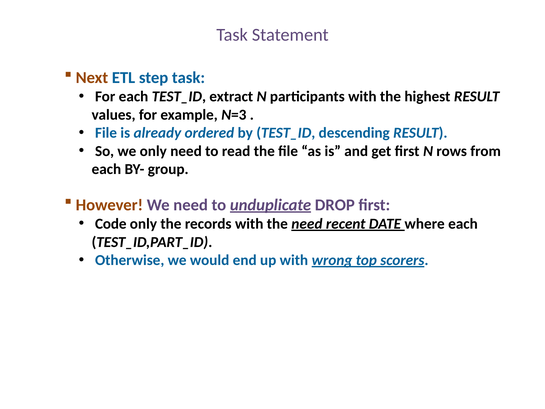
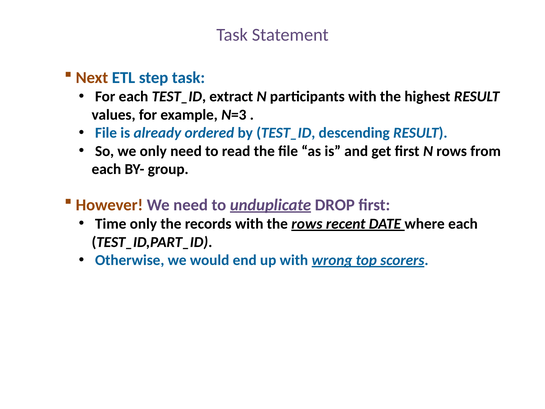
Code: Code -> Time
the need: need -> rows
